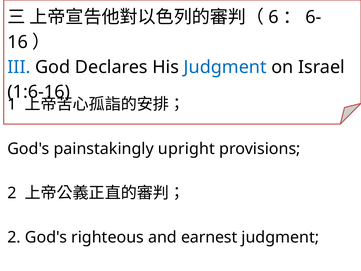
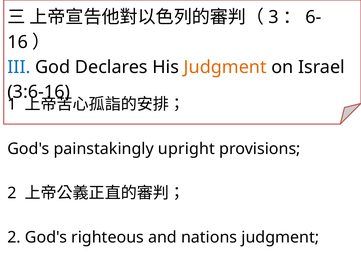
6: 6 -> 3
Judgment at (225, 67) colour: blue -> orange
1:6-16: 1:6-16 -> 3:6-16
earnest: earnest -> nations
